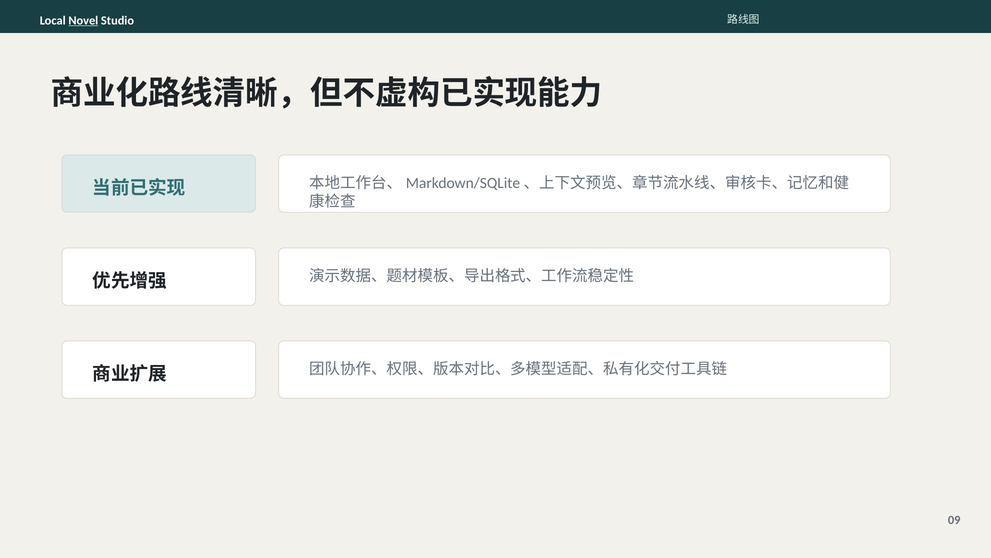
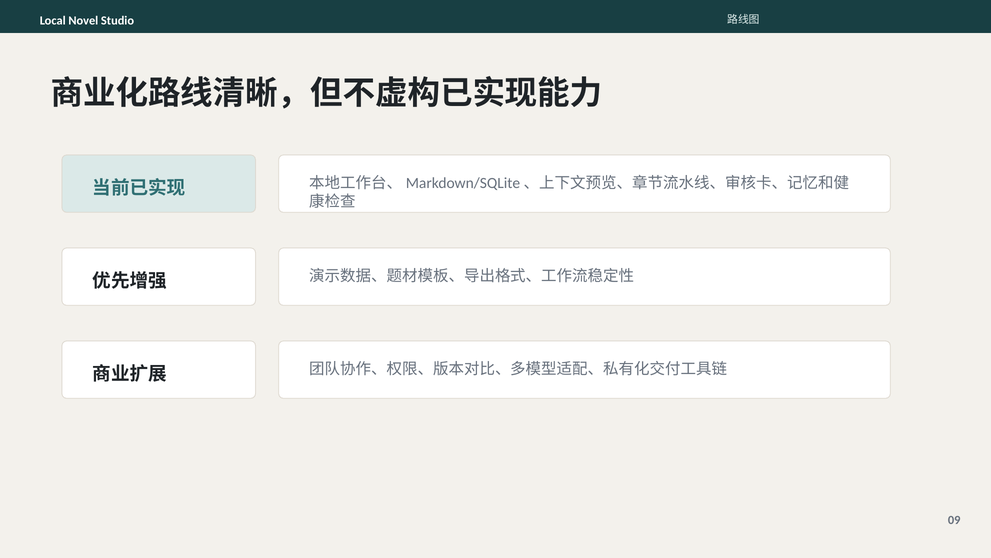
Novel underline: present -> none
